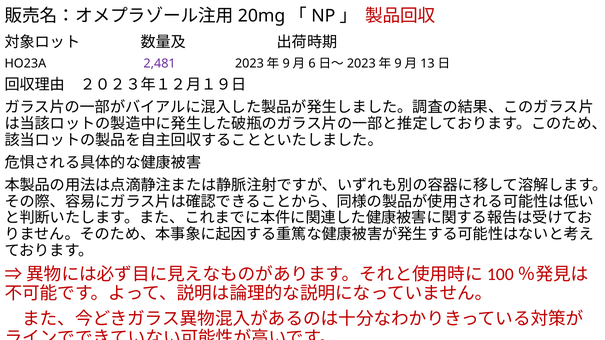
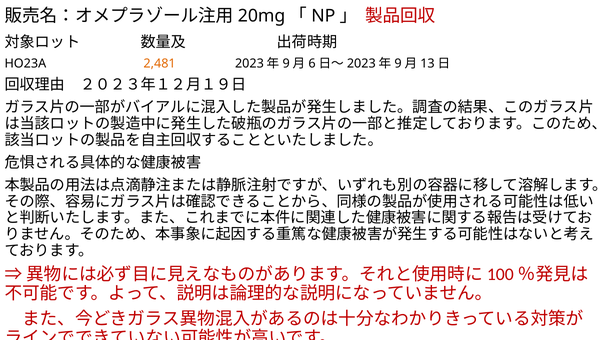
2,481 colour: purple -> orange
